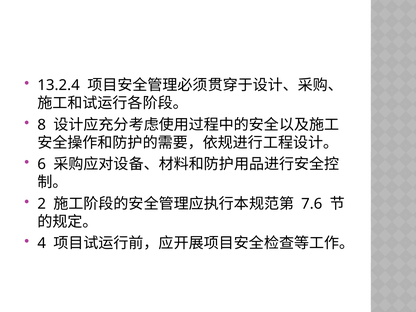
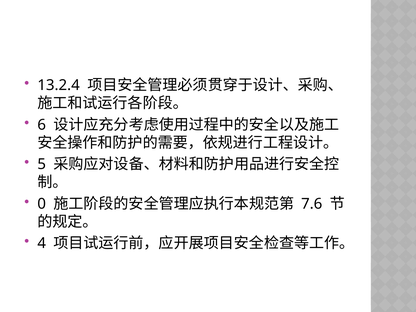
8: 8 -> 6
6: 6 -> 5
2: 2 -> 0
